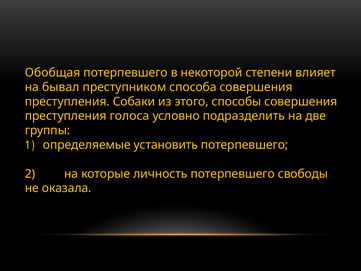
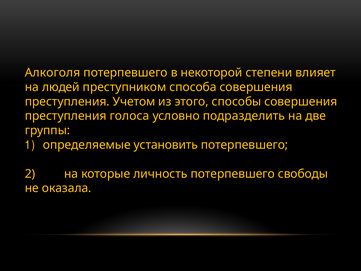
Обобщая: Обобщая -> Алкоголя
бывал: бывал -> людей
Собаки: Собаки -> Учетом
